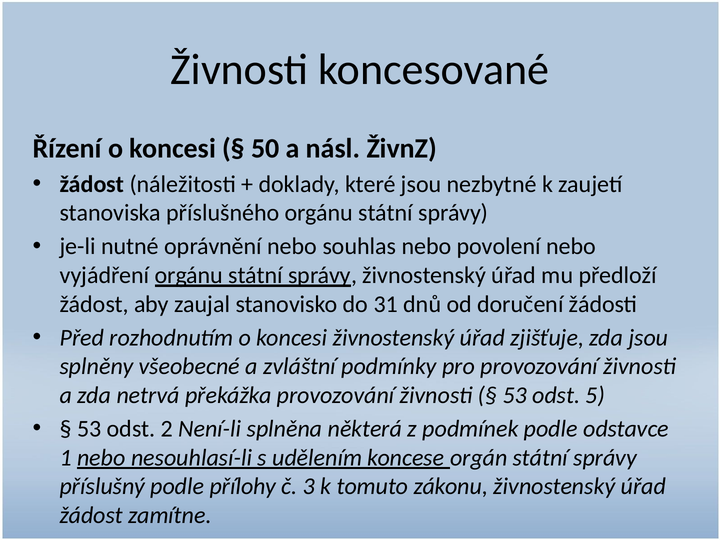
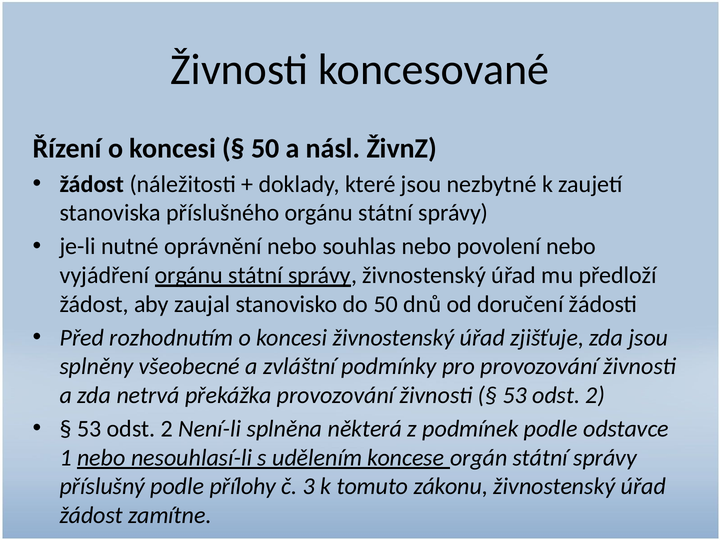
do 31: 31 -> 50
5 at (595, 395): 5 -> 2
